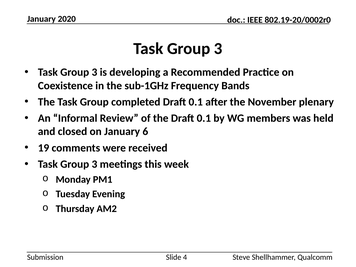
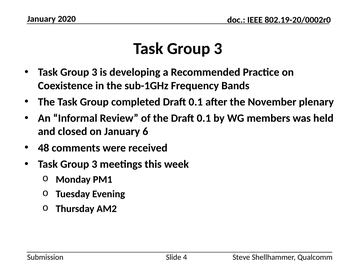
19: 19 -> 48
